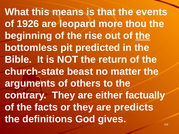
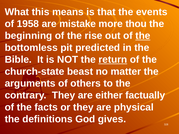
1926: 1926 -> 1958
leopard: leopard -> mistake
return underline: none -> present
predicts: predicts -> physical
